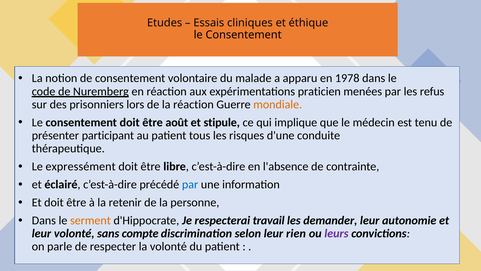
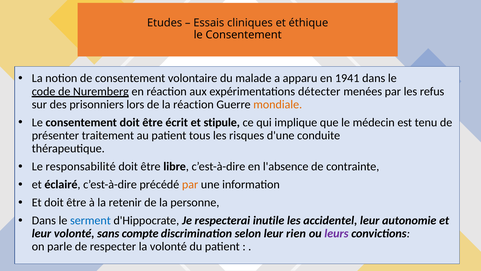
1978: 1978 -> 1941
praticien: praticien -> détecter
août: août -> écrit
participant: participant -> traitement
expressément: expressément -> responsabilité
par at (190, 184) colour: blue -> orange
serment colour: orange -> blue
travail: travail -> inutile
demander: demander -> accidentel
